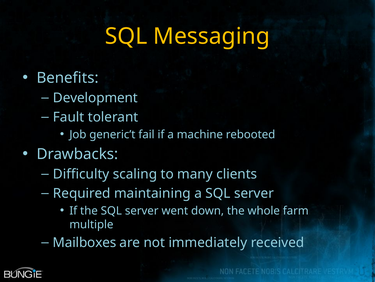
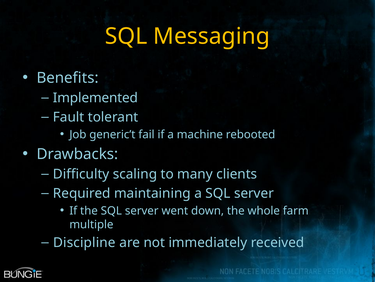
Development: Development -> Implemented
Mailboxes: Mailboxes -> Discipline
